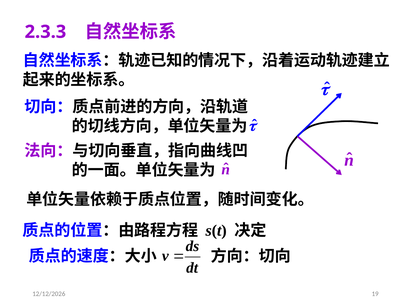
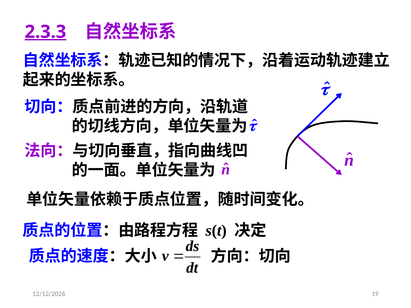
2.3.3 underline: none -> present
